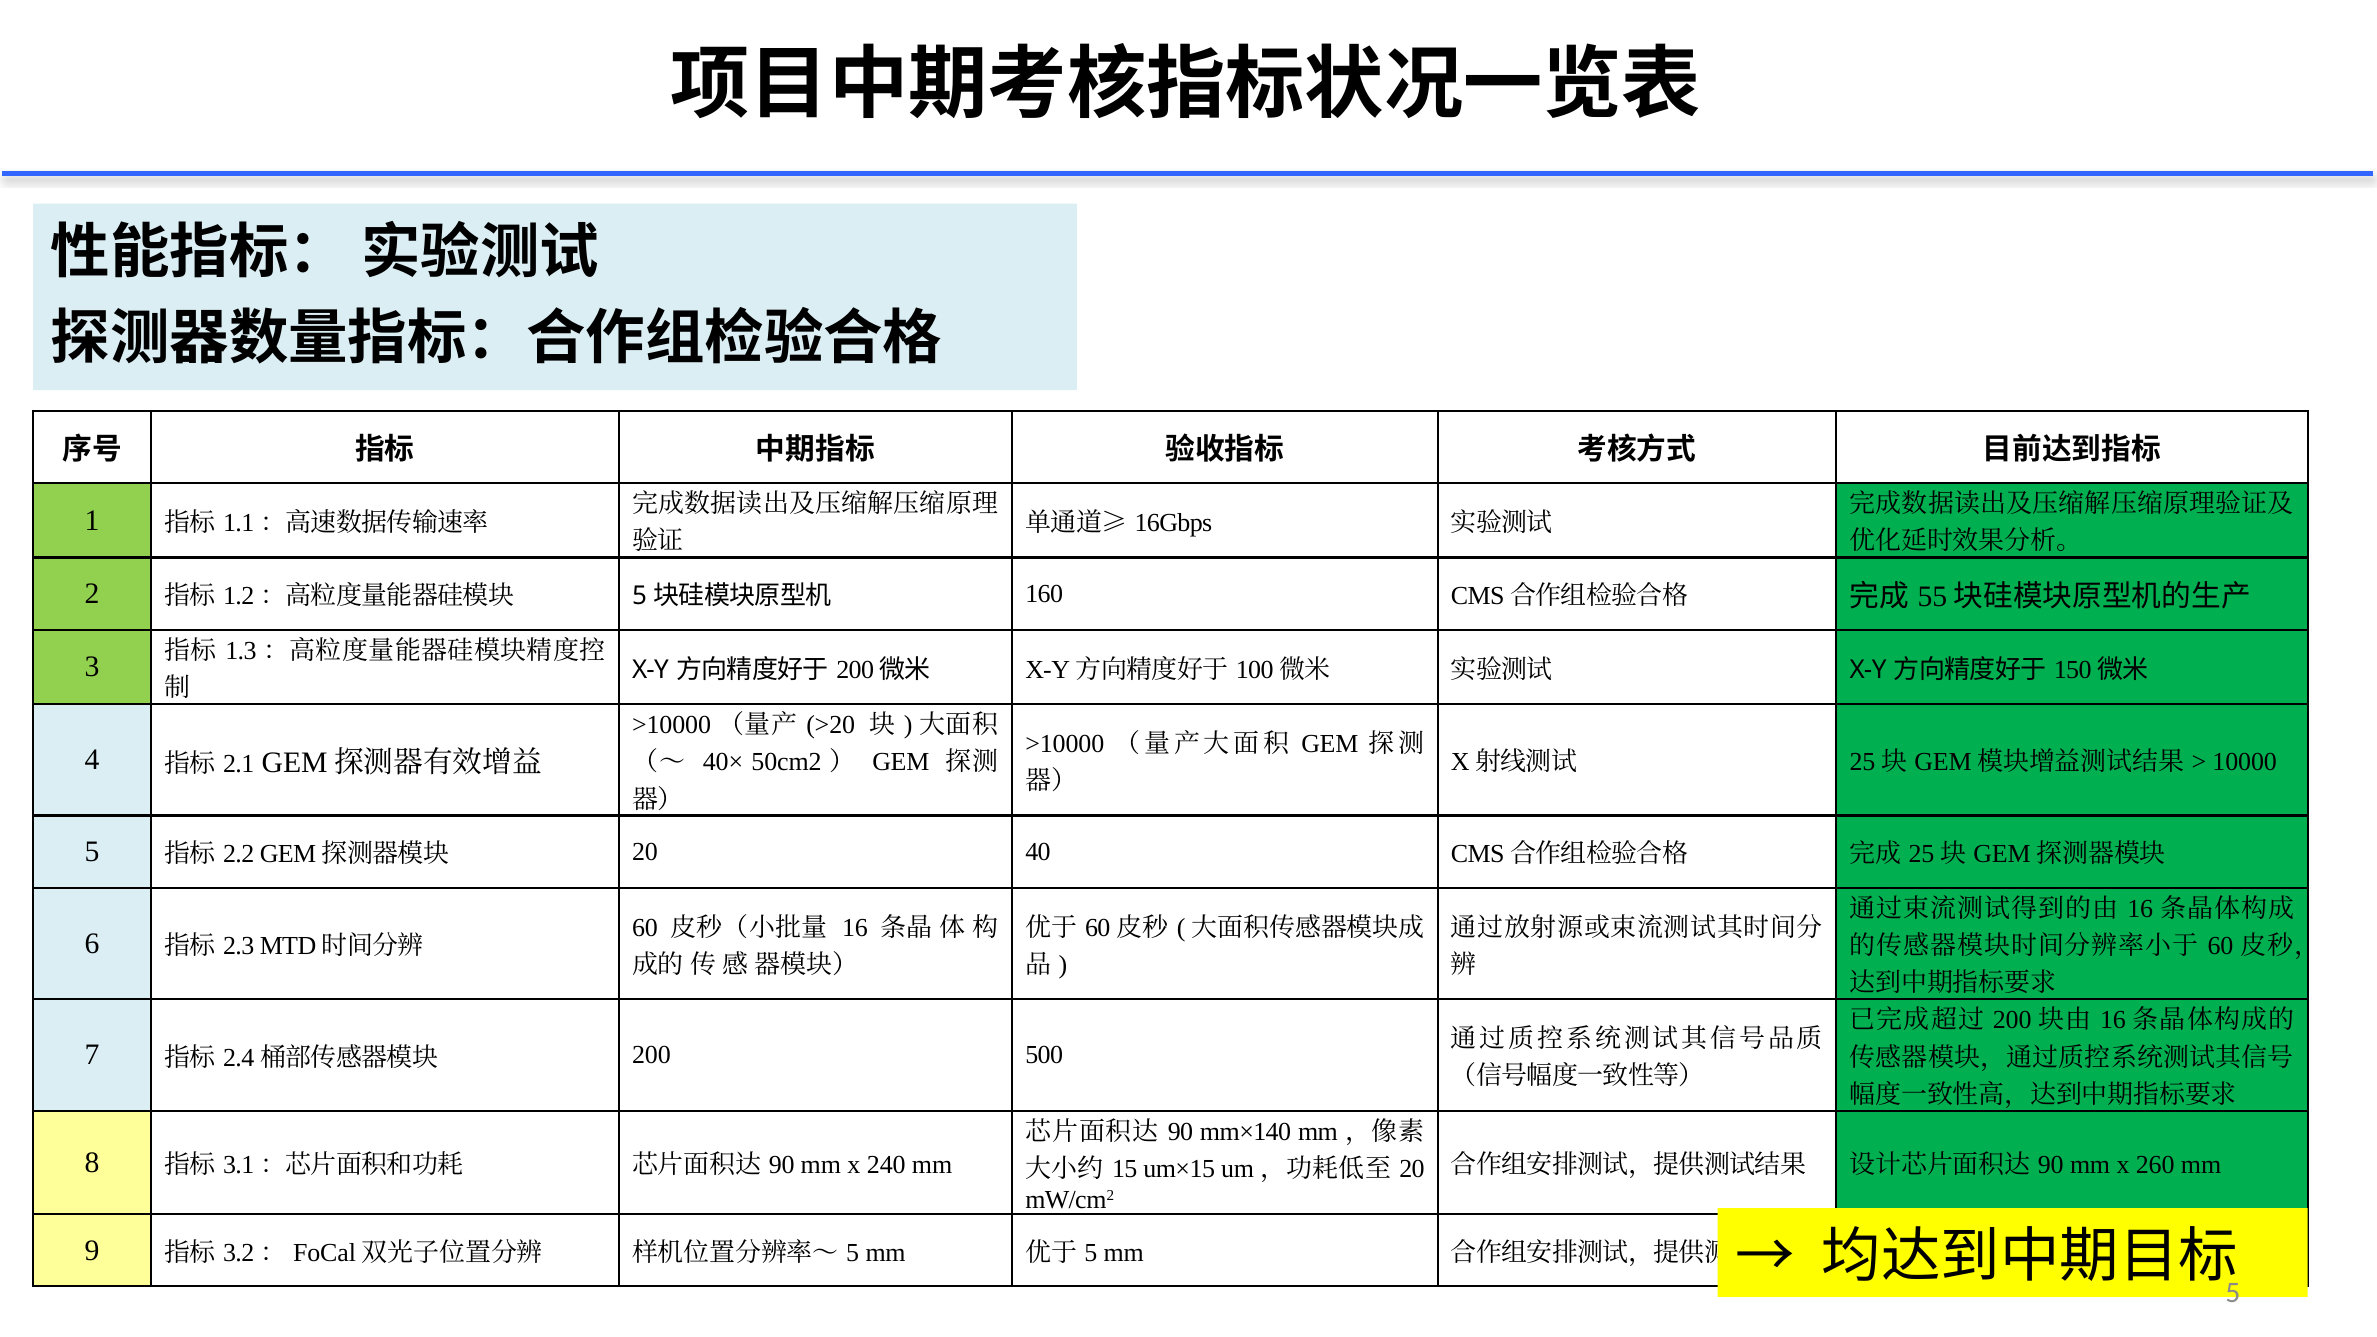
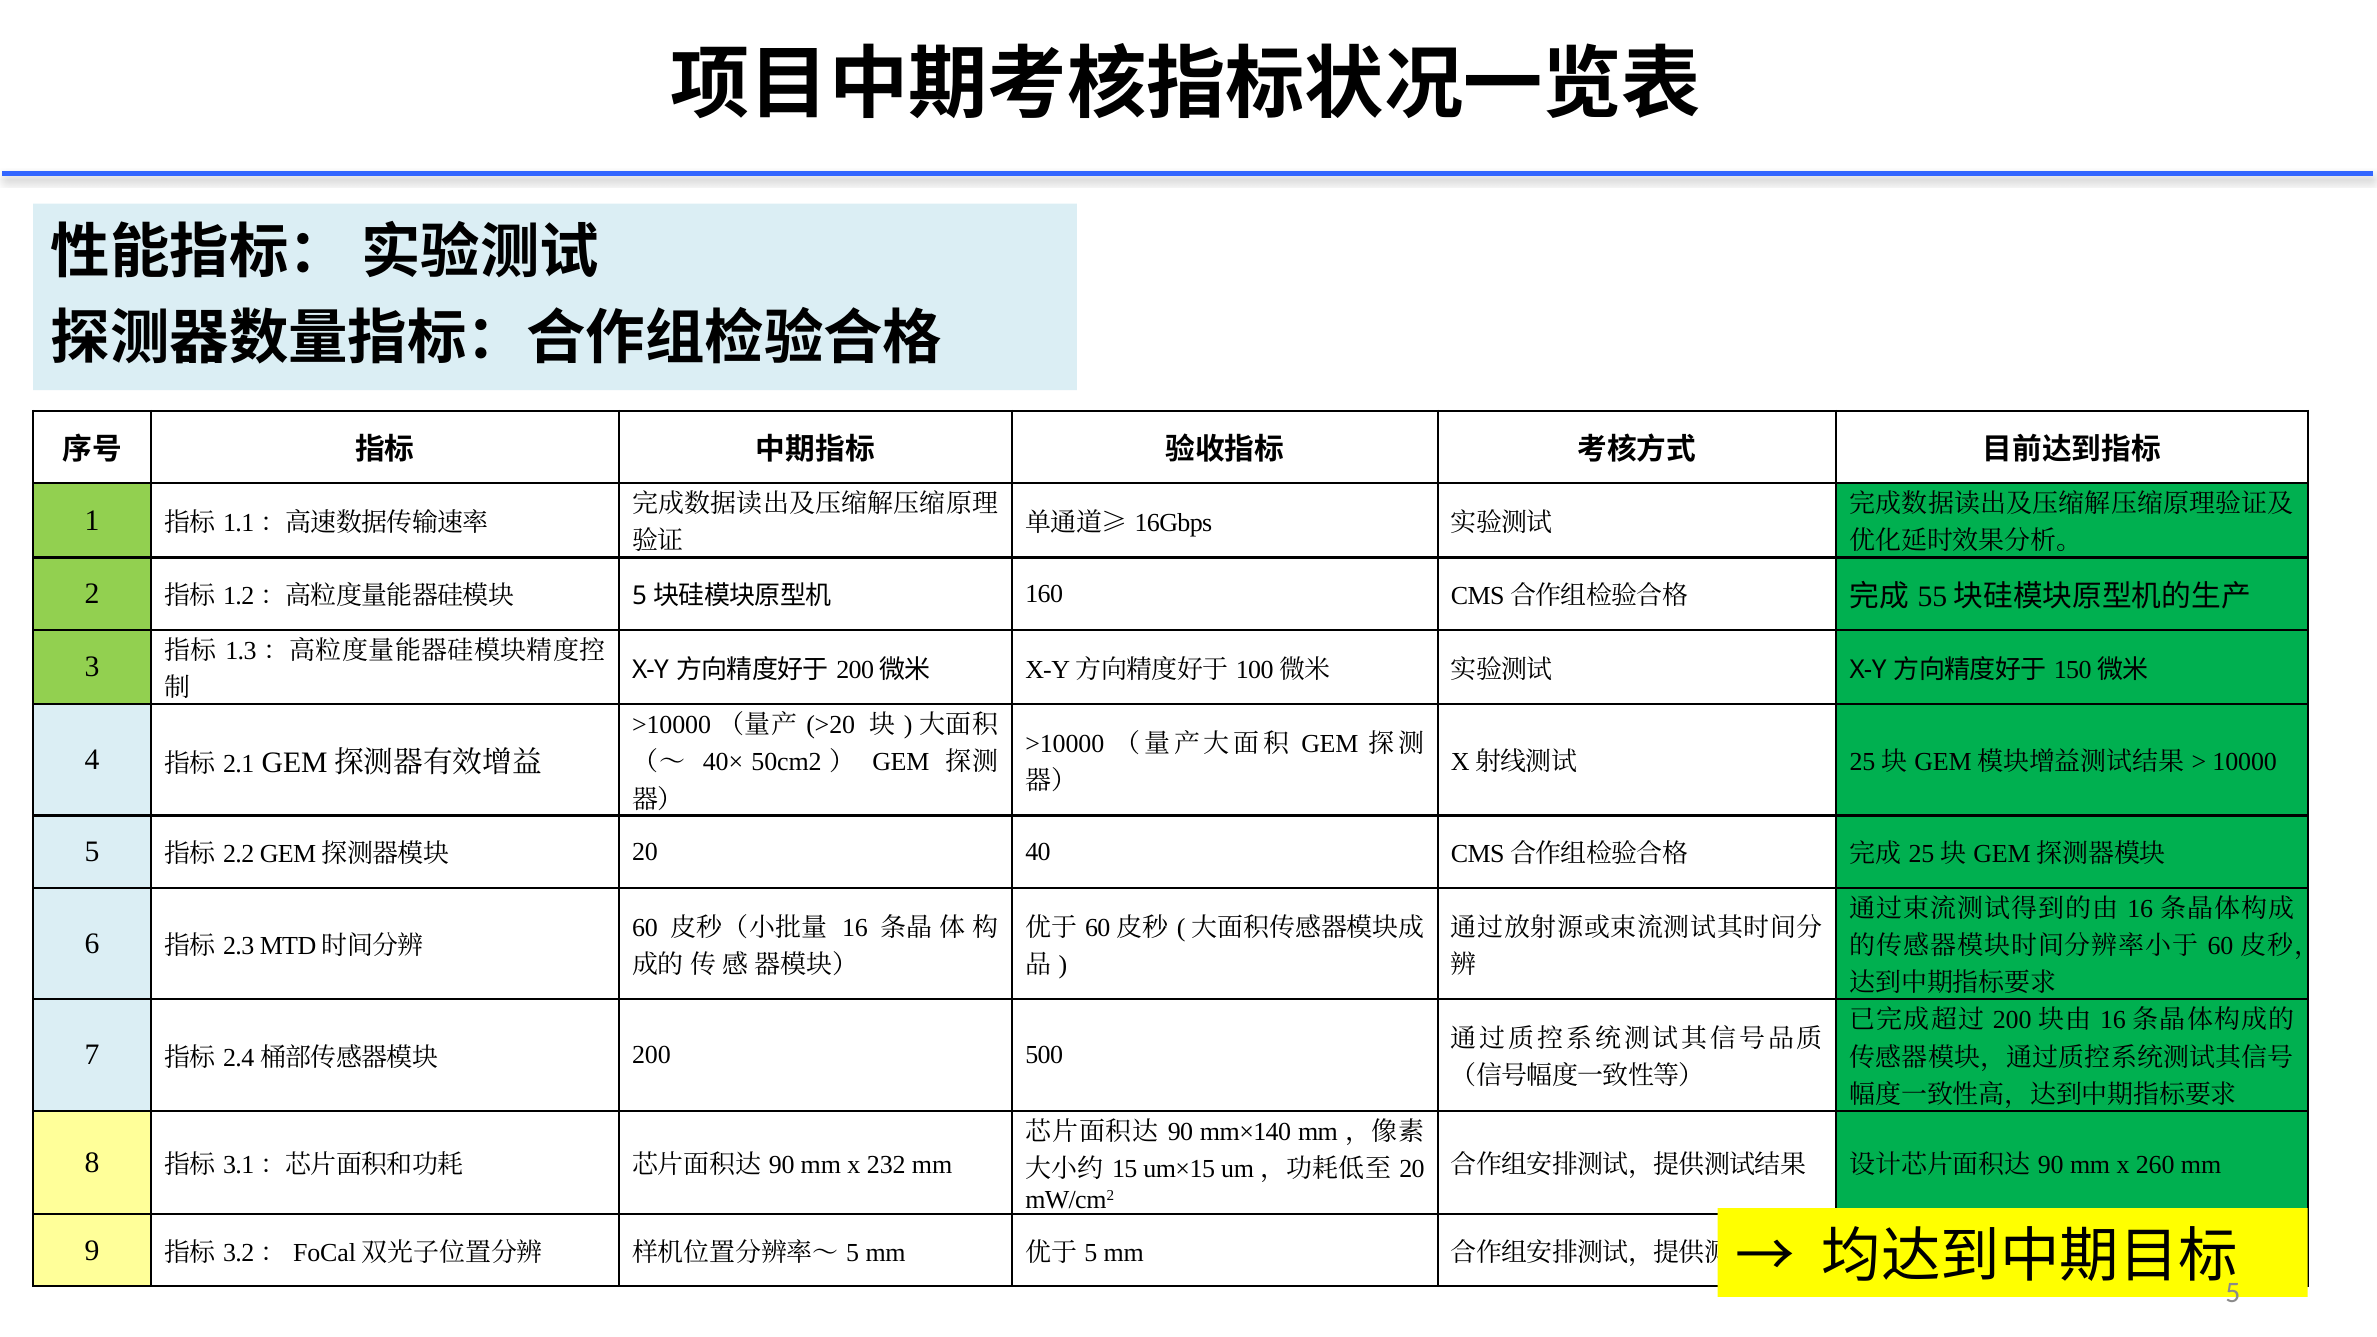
240: 240 -> 232
